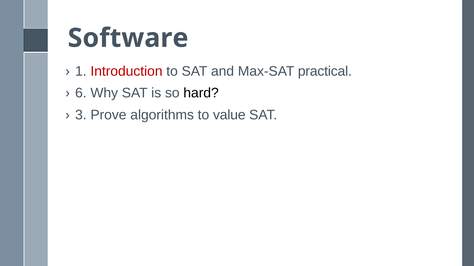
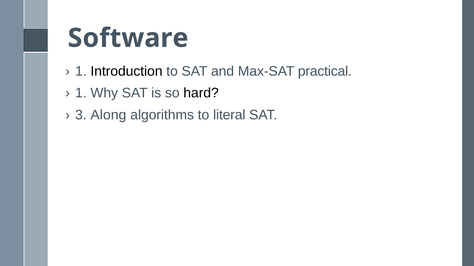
Introduction colour: red -> black
6 at (81, 93): 6 -> 1
Prove: Prove -> Along
value: value -> literal
